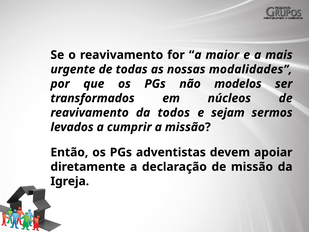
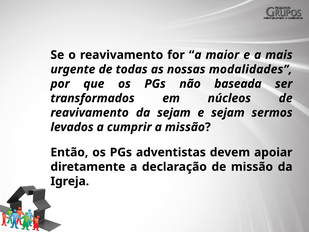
modelos: modelos -> baseada
da todos: todos -> sejam
